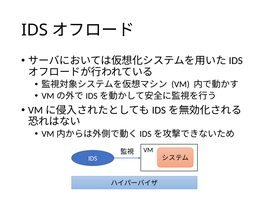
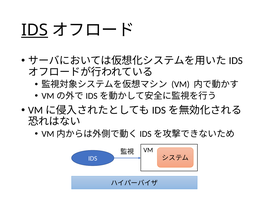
IDS at (35, 30) underline: none -> present
